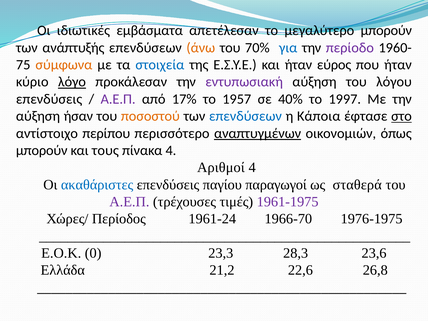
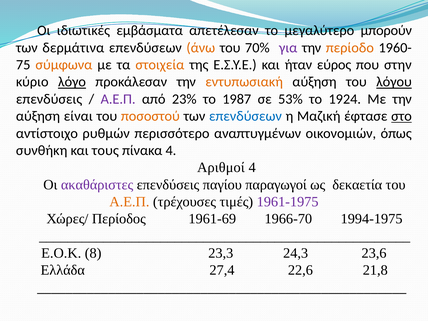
ανάπτυξής: ανάπτυξής -> δερμάτινα
για colour: blue -> purple
περίοδο colour: purple -> orange
στοιχεία colour: blue -> orange
που ήταν: ήταν -> στην
εντυπωσιακή colour: purple -> orange
λόγου underline: none -> present
17%: 17% -> 23%
1957: 1957 -> 1987
40%: 40% -> 53%
1997: 1997 -> 1924
ήσαν: ήσαν -> είναι
Κάποια: Κάποια -> Μαζική
περίπου: περίπου -> ρυθμών
αναπτυγμένων underline: present -> none
μπορούν at (42, 150): μπορούν -> συνθήκη
ακαθάριστες colour: blue -> purple
σταθερά: σταθερά -> δεκαετία
Α.Ε.Π at (129, 202) colour: purple -> orange
1961-24: 1961-24 -> 1961-69
1976-1975: 1976-1975 -> 1994-1975
0: 0 -> 8
28,3: 28,3 -> 24,3
21,2: 21,2 -> 27,4
26,8: 26,8 -> 21,8
